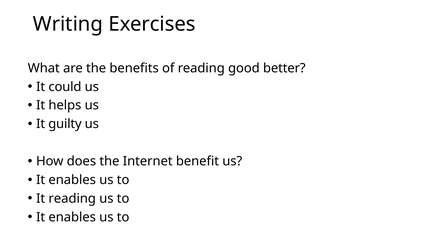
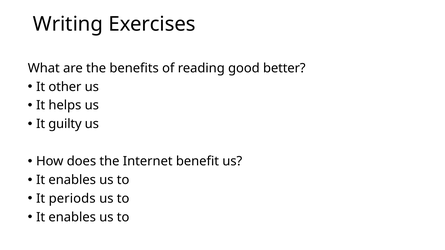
could: could -> other
It reading: reading -> periods
